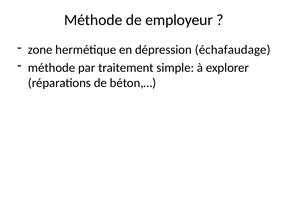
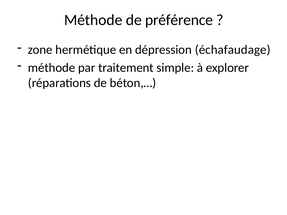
employeur: employeur -> préférence
